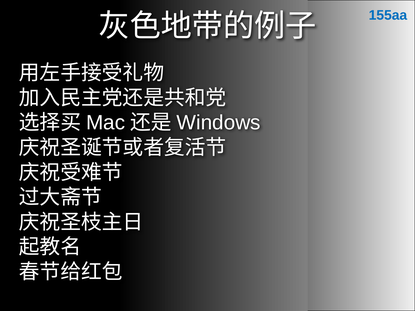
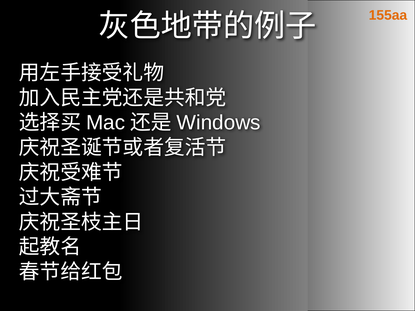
155aa colour: blue -> orange
